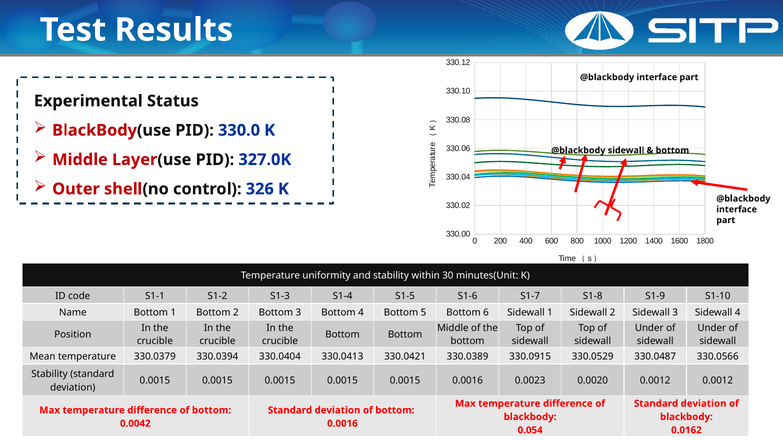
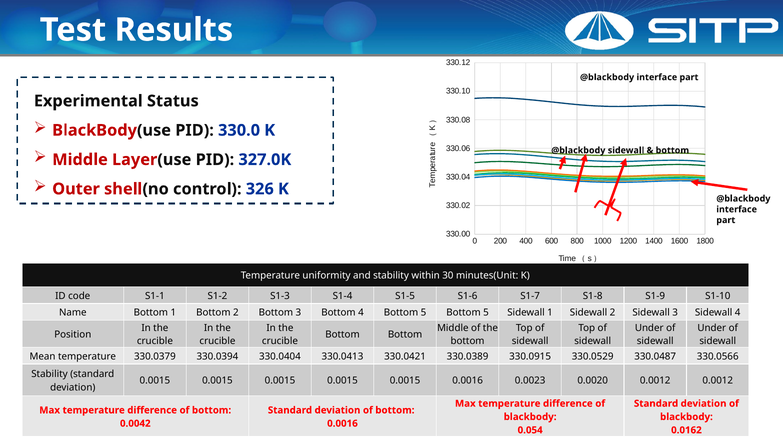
5 Bottom 6: 6 -> 5
